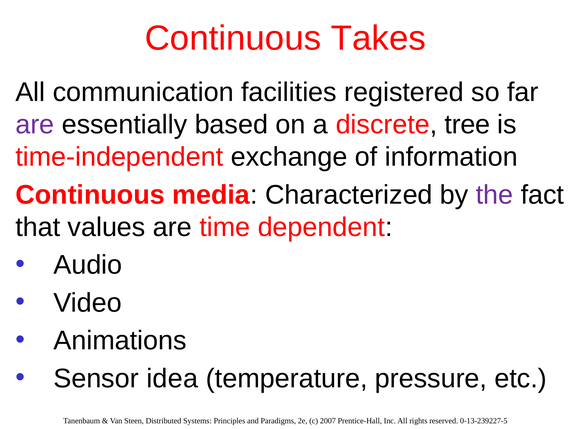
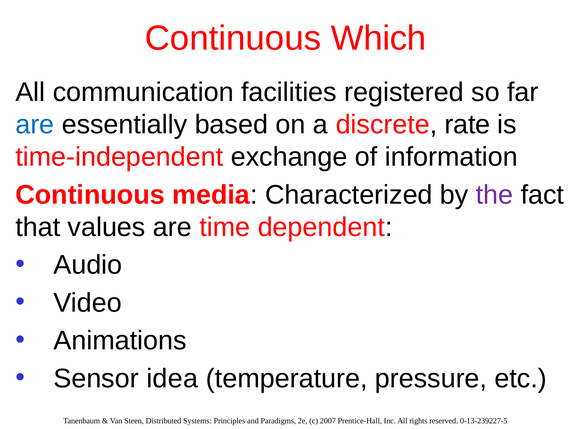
Takes: Takes -> Which
are at (35, 124) colour: purple -> blue
tree: tree -> rate
